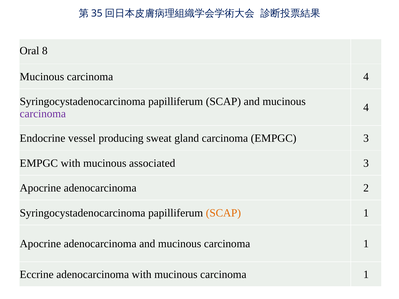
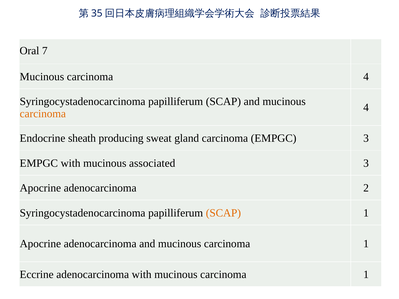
8: 8 -> 7
carcinoma at (43, 114) colour: purple -> orange
vessel: vessel -> sheath
